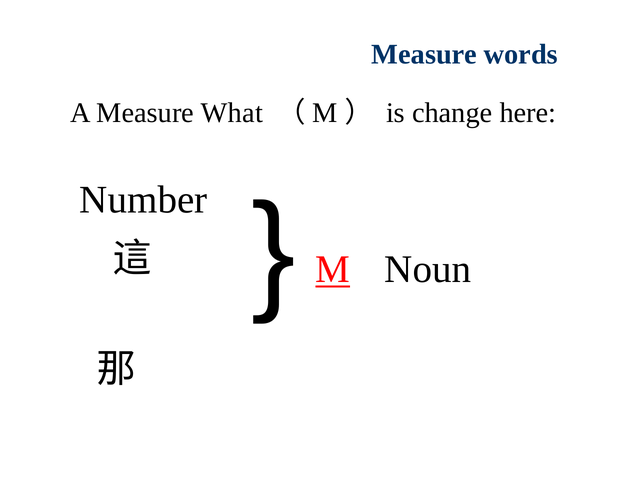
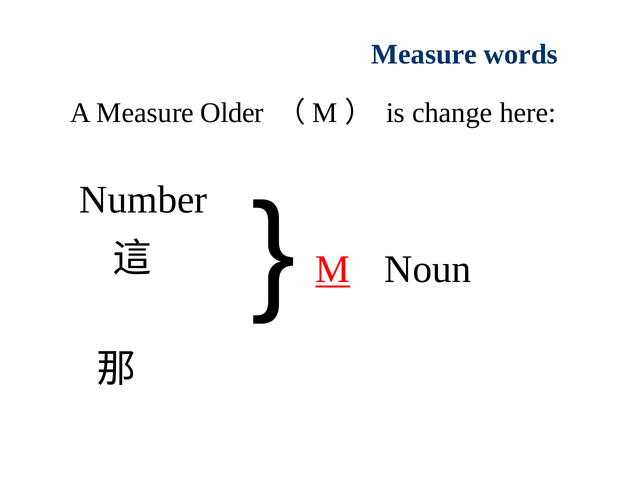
What: What -> Older
